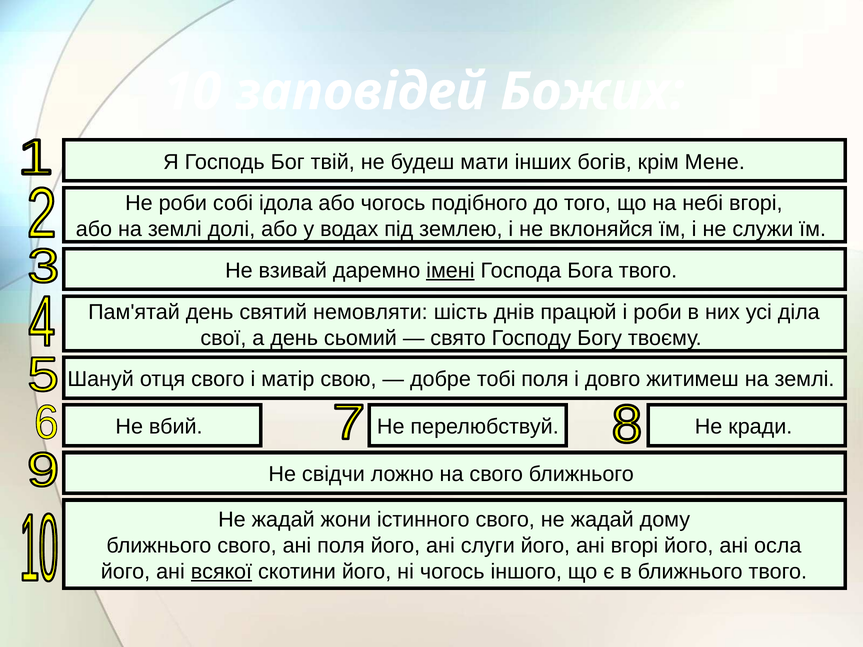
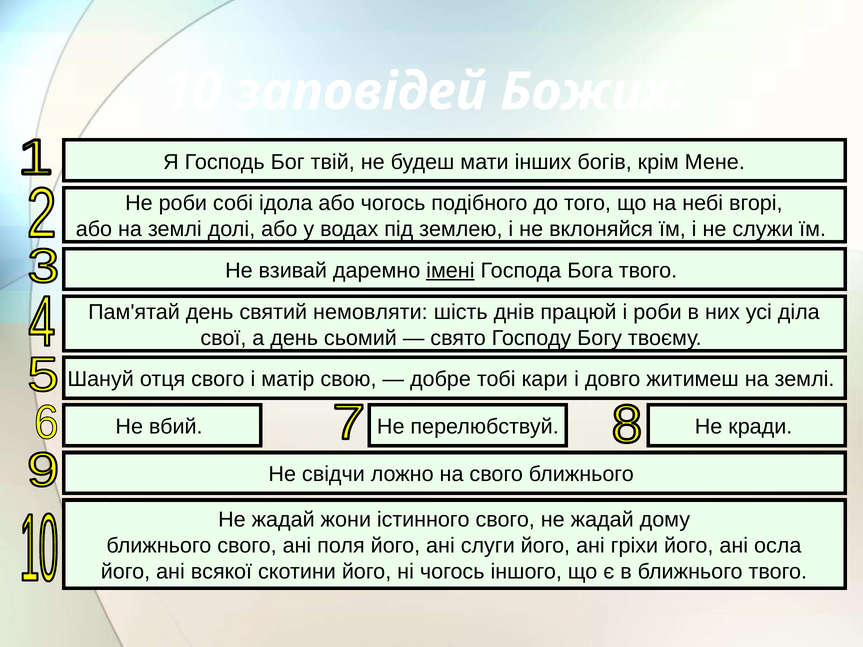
тобі поля: поля -> кари
ані вгорі: вгорі -> гріхи
всякої underline: present -> none
